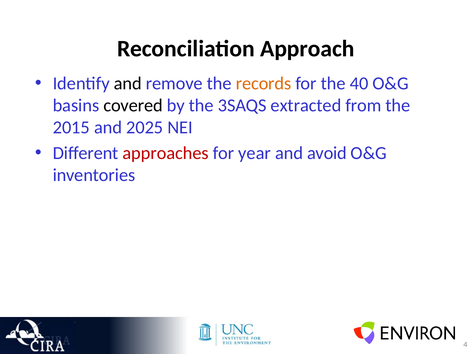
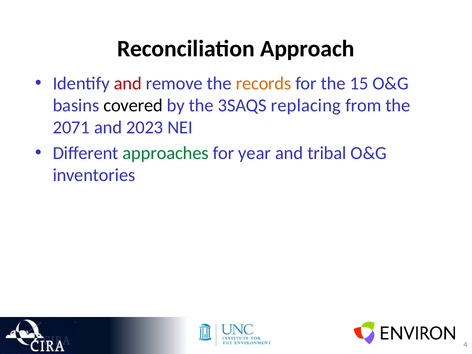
and at (128, 83) colour: black -> red
40: 40 -> 15
extracted: extracted -> replacing
2015: 2015 -> 2071
2025: 2025 -> 2023
approaches colour: red -> green
avoid: avoid -> tribal
